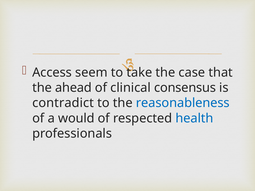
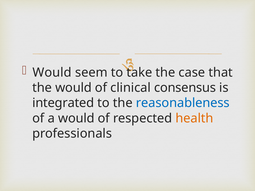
Access at (52, 73): Access -> Would
the ahead: ahead -> would
contradict: contradict -> integrated
health colour: blue -> orange
